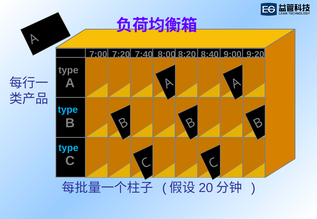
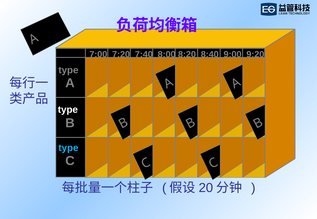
type at (68, 110) colour: light blue -> white
